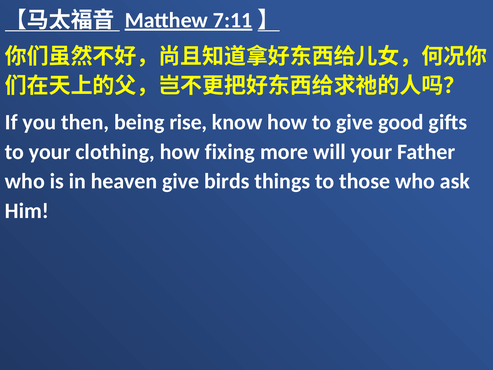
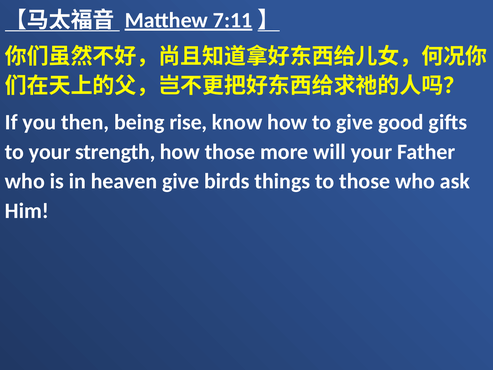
clothing: clothing -> strength
how fixing: fixing -> those
